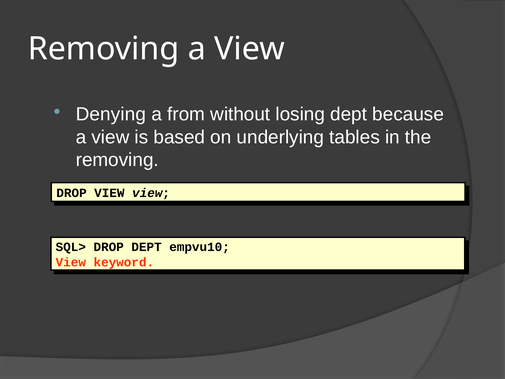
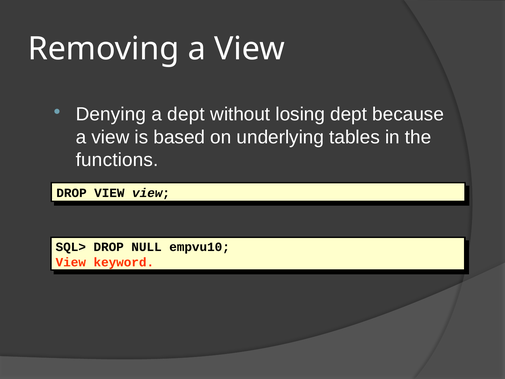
a from: from -> dept
removing at (117, 160): removing -> functions
DROP DEPT: DEPT -> NULL
